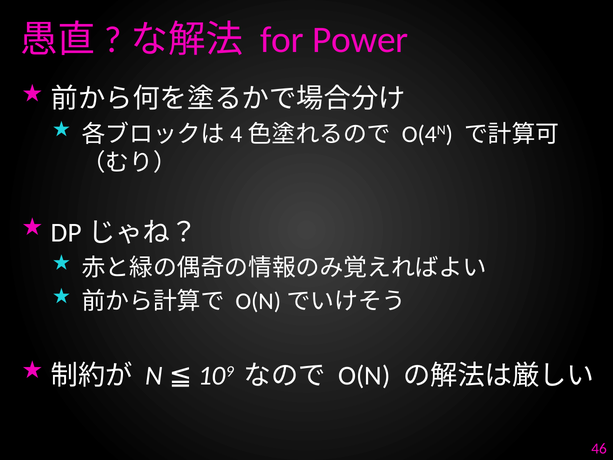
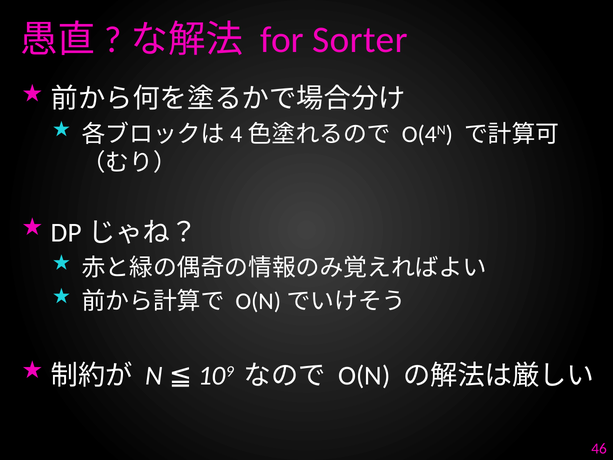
Power: Power -> Sorter
